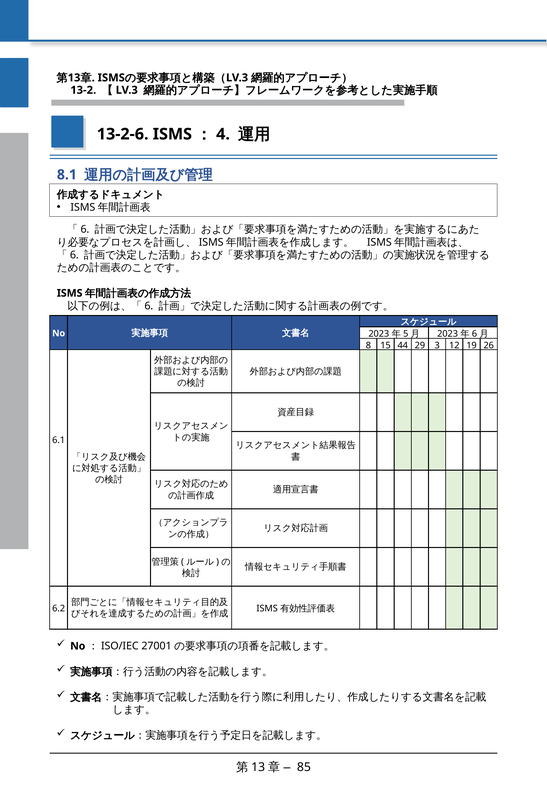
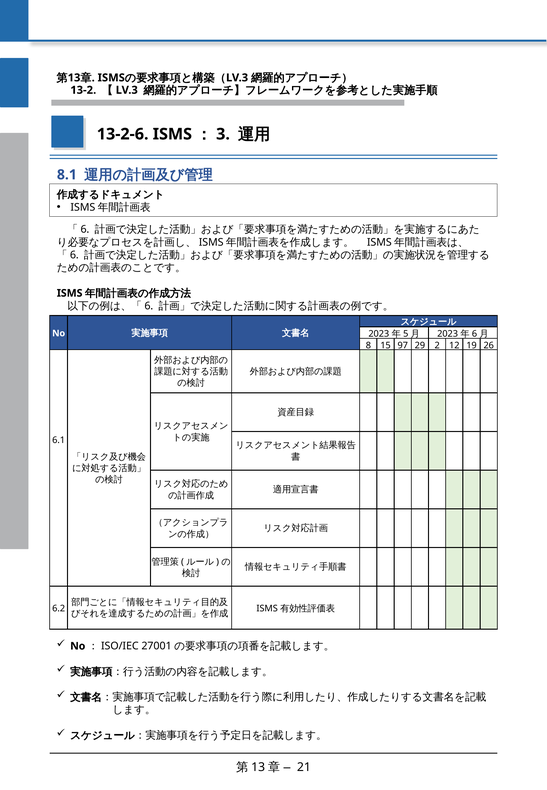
4: 4 -> 3
44: 44 -> 97
3: 3 -> 2
85: 85 -> 21
